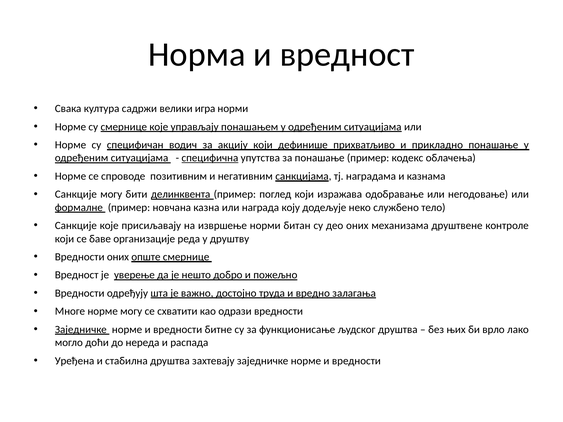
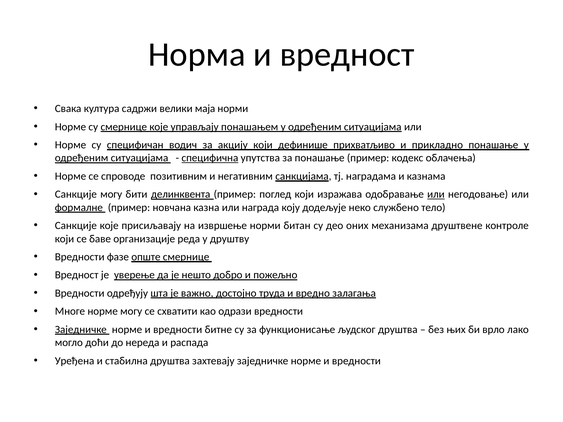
игра: игра -> маја
или at (436, 194) underline: none -> present
Вредности оних: оних -> фазе
